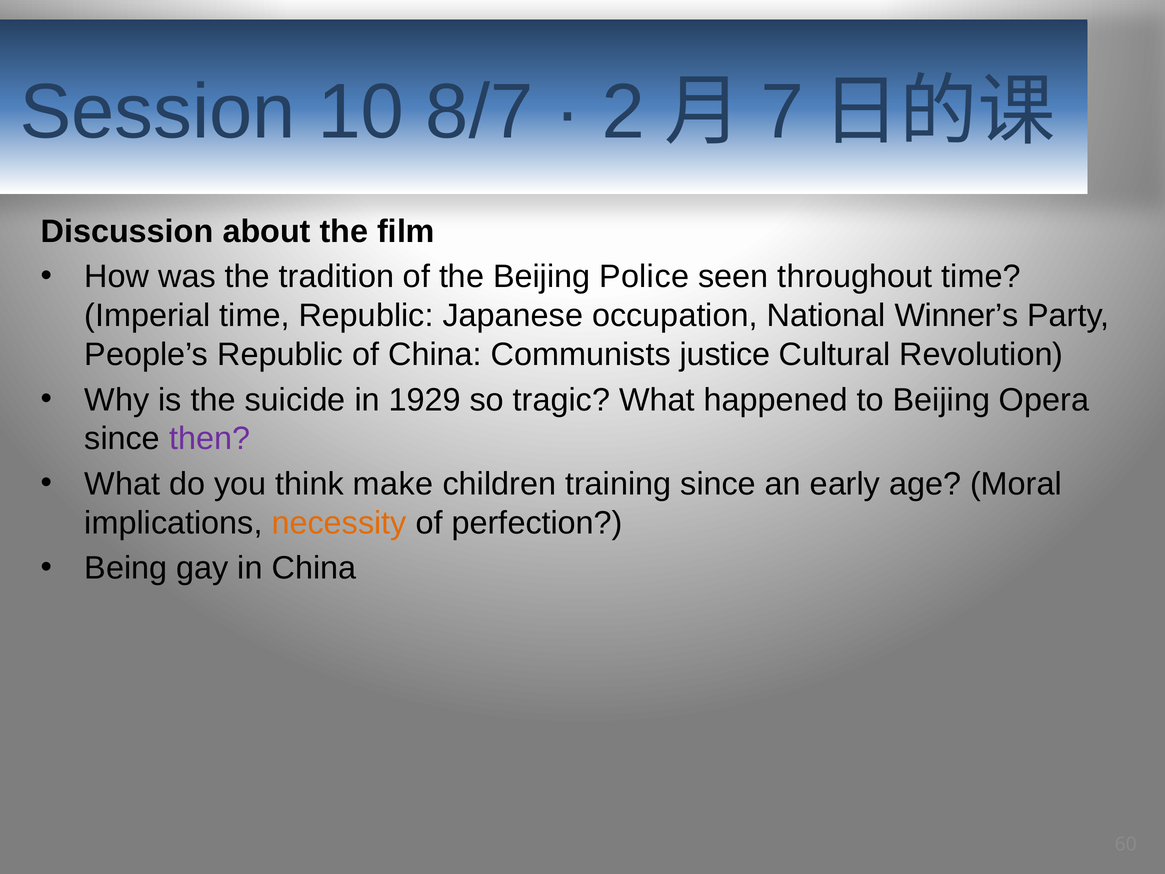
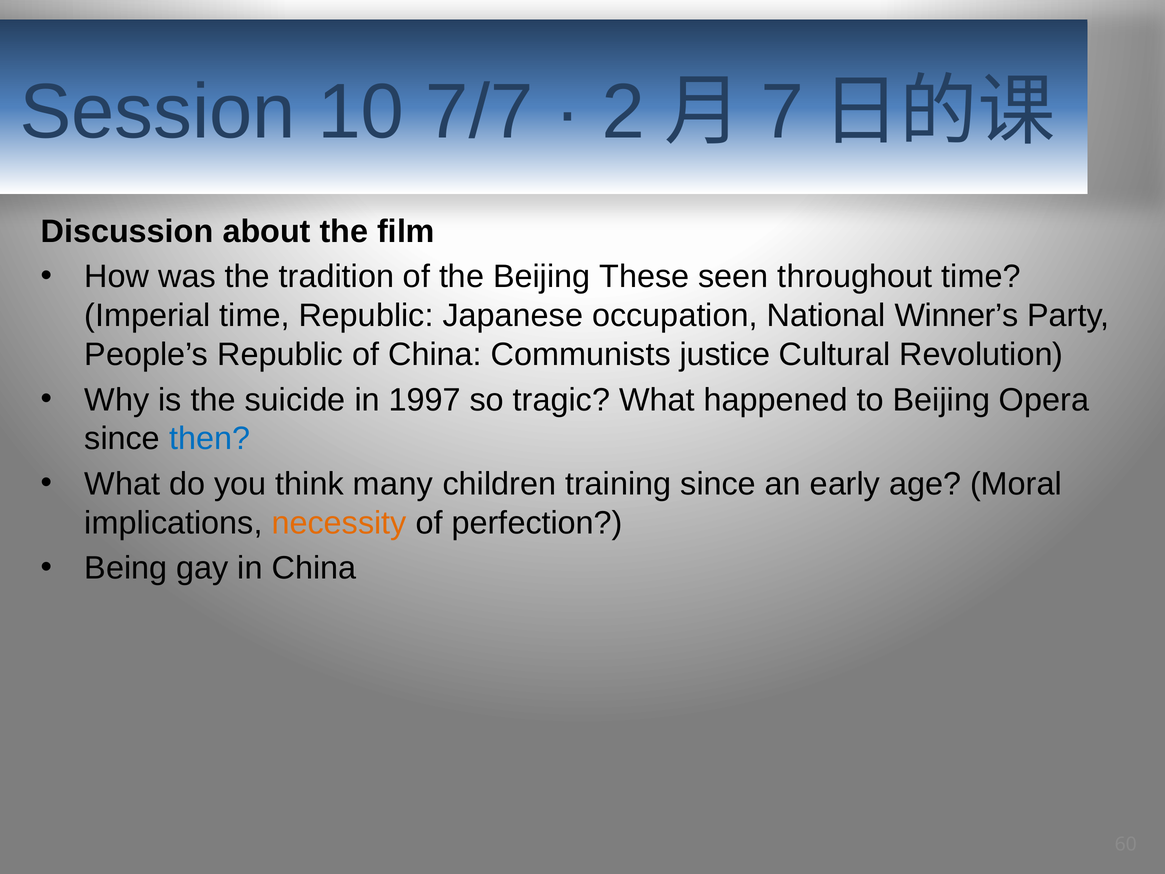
8/7: 8/7 -> 7/7
Police: Police -> These
1929: 1929 -> 1997
then colour: purple -> blue
make: make -> many
